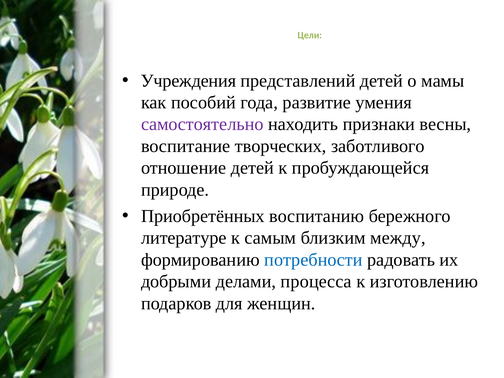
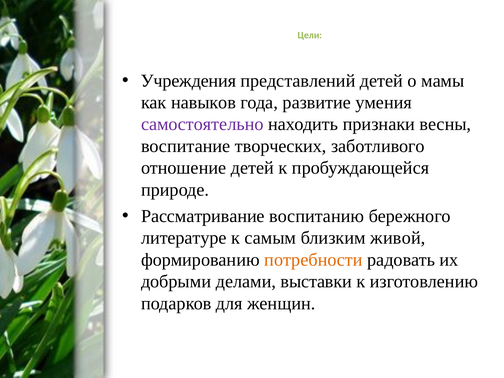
пособий: пособий -> навыков
Приобретённых: Приобретённых -> Рассматривание
между: между -> живой
потребности colour: blue -> orange
процесса: процесса -> выставки
